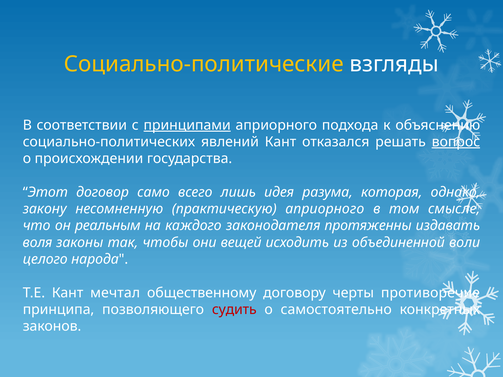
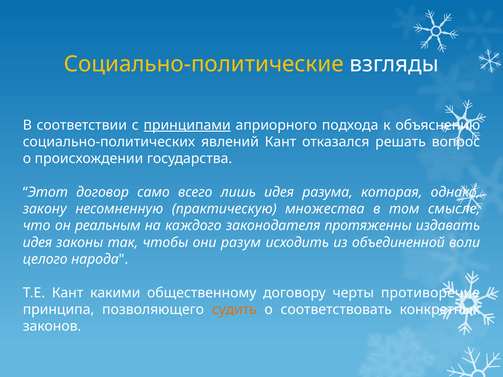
вопрос underline: present -> none
практическую априорного: априорного -> множества
воля at (37, 243): воля -> идея
вещей: вещей -> разум
мечтал: мечтал -> какими
судить colour: red -> orange
самостоятельно: самостоятельно -> соответствовать
